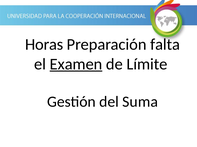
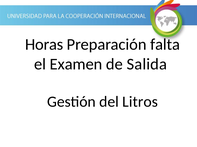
Examen underline: present -> none
Límite: Límite -> Salida
Suma: Suma -> Litros
